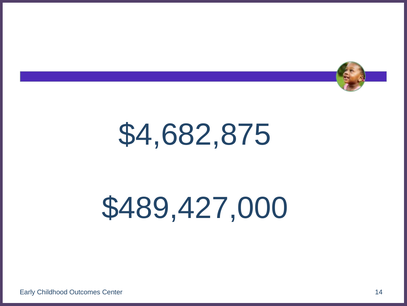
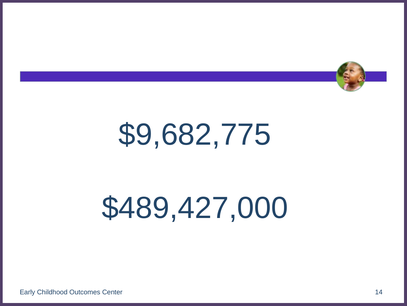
$4,682,875: $4,682,875 -> $9,682,775
